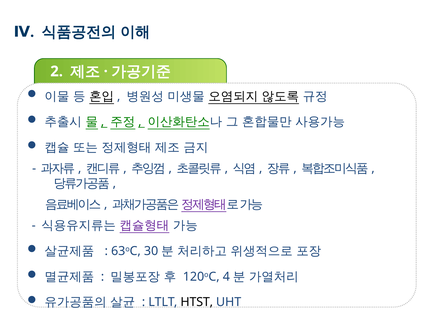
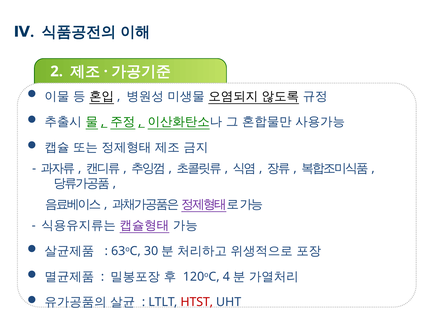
HTST colour: black -> red
